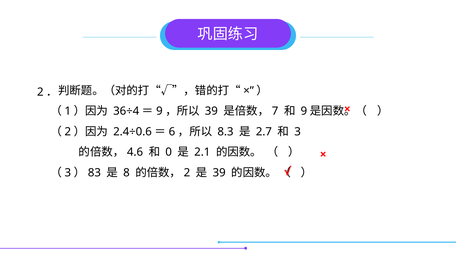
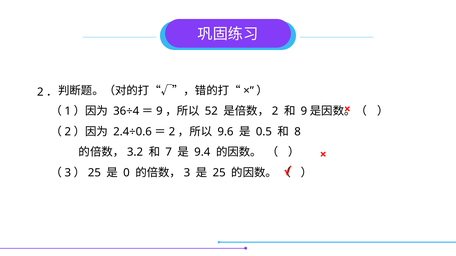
39 at (211, 111): 39 -> 52
7 at (275, 111): 7 -> 2
6 at (172, 132): 6 -> 2
8.3: 8.3 -> 9.6
2.7: 2.7 -> 0.5
3 at (298, 132): 3 -> 8
4.6: 4.6 -> 3.2
0: 0 -> 7
2.1: 2.1 -> 9.4
83 at (94, 173): 83 -> 25
8: 8 -> 0
2 at (187, 173): 2 -> 3
39 at (219, 173): 39 -> 25
